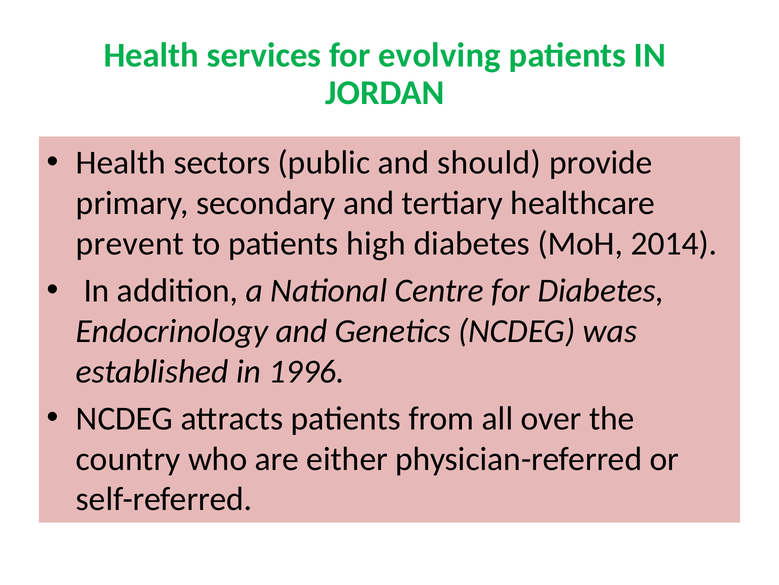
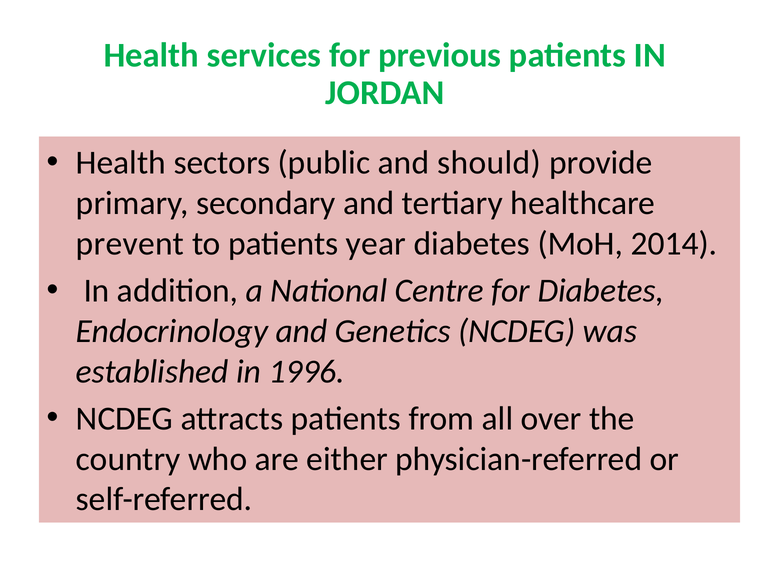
evolving: evolving -> previous
high: high -> year
